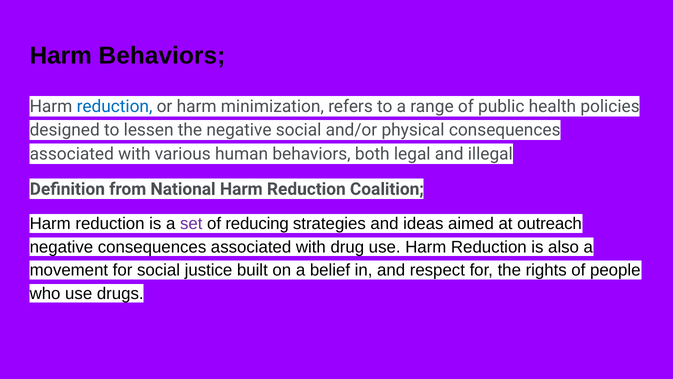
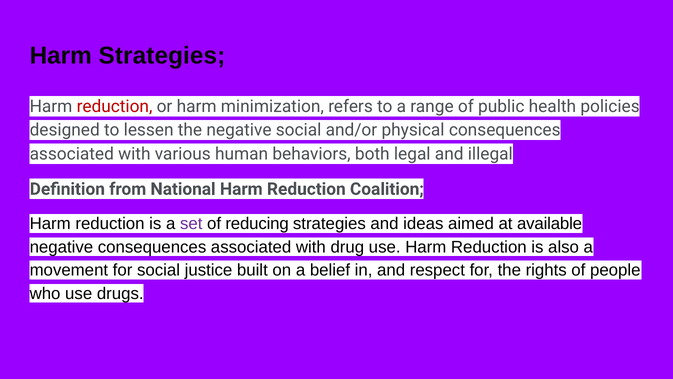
Harm Behaviors: Behaviors -> Strategies
reduction at (115, 106) colour: blue -> red
outreach: outreach -> available
